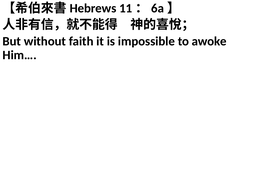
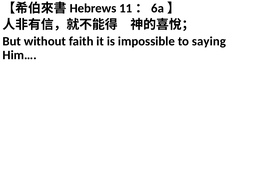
awoke: awoke -> saying
